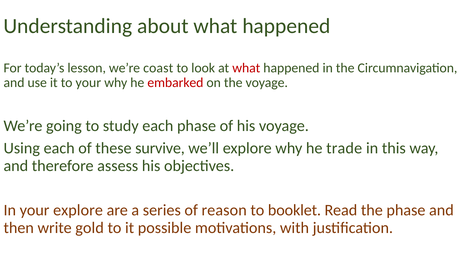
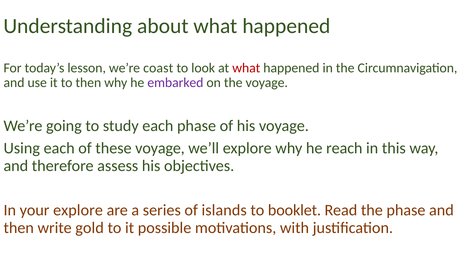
to your: your -> then
embarked colour: red -> purple
these survive: survive -> voyage
trade: trade -> reach
reason: reason -> islands
